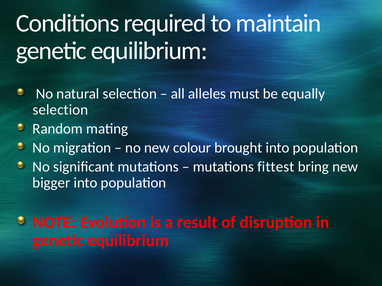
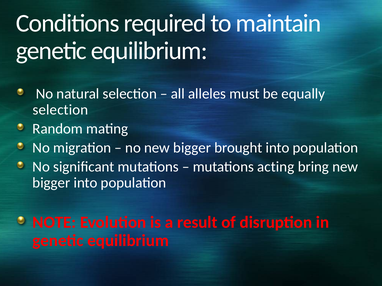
no new colour: colour -> bigger
fittest: fittest -> acting
